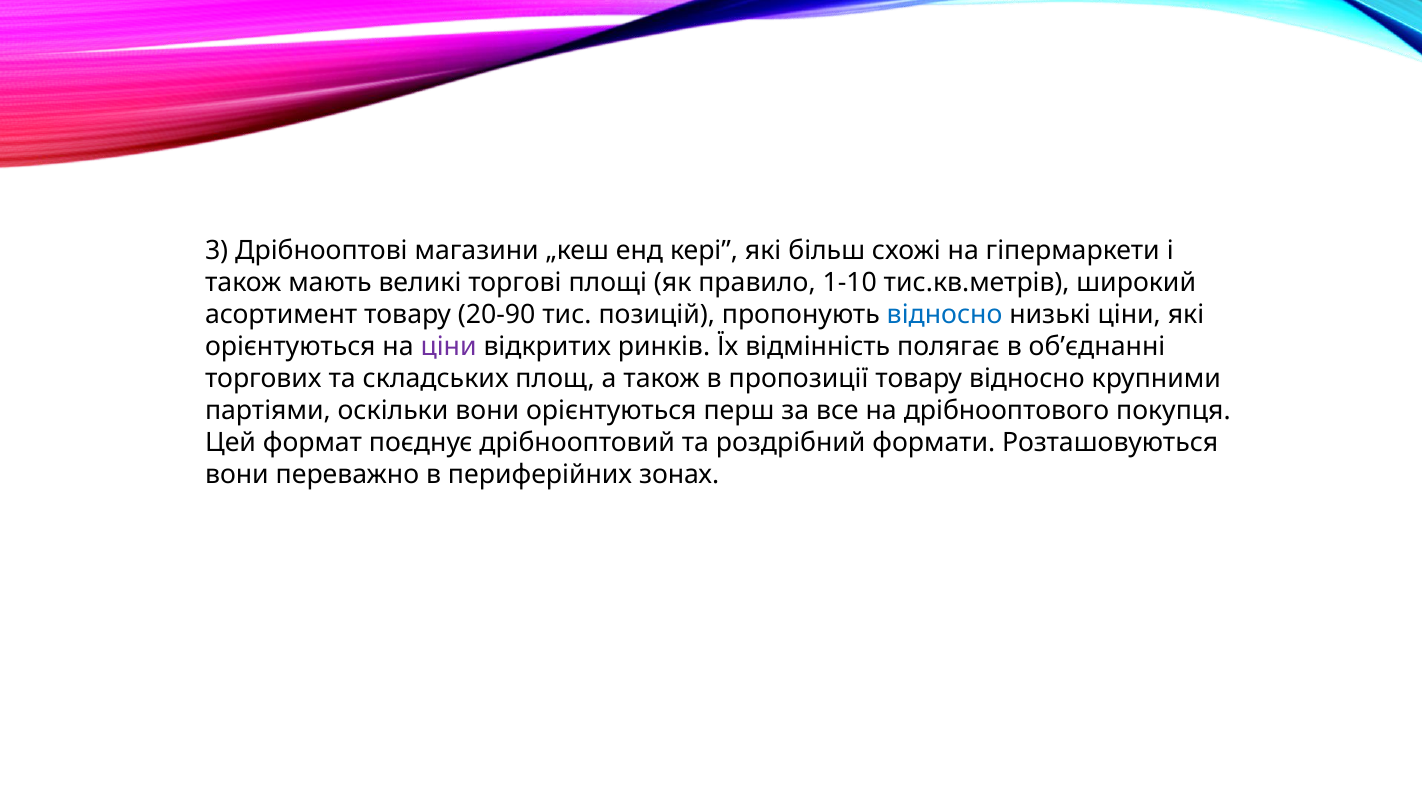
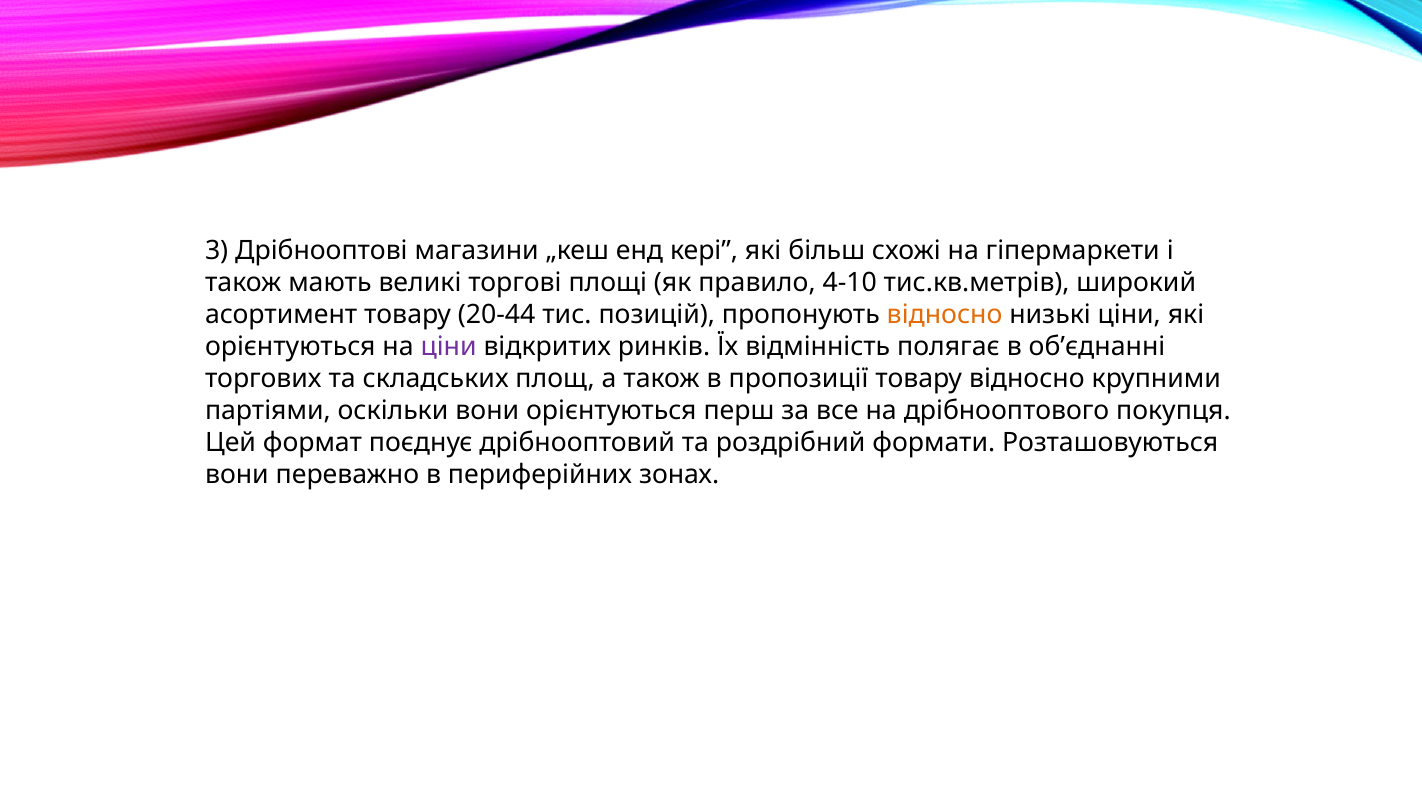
1-10: 1-10 -> 4-10
20-90: 20-90 -> 20-44
відносно at (945, 315) colour: blue -> orange
